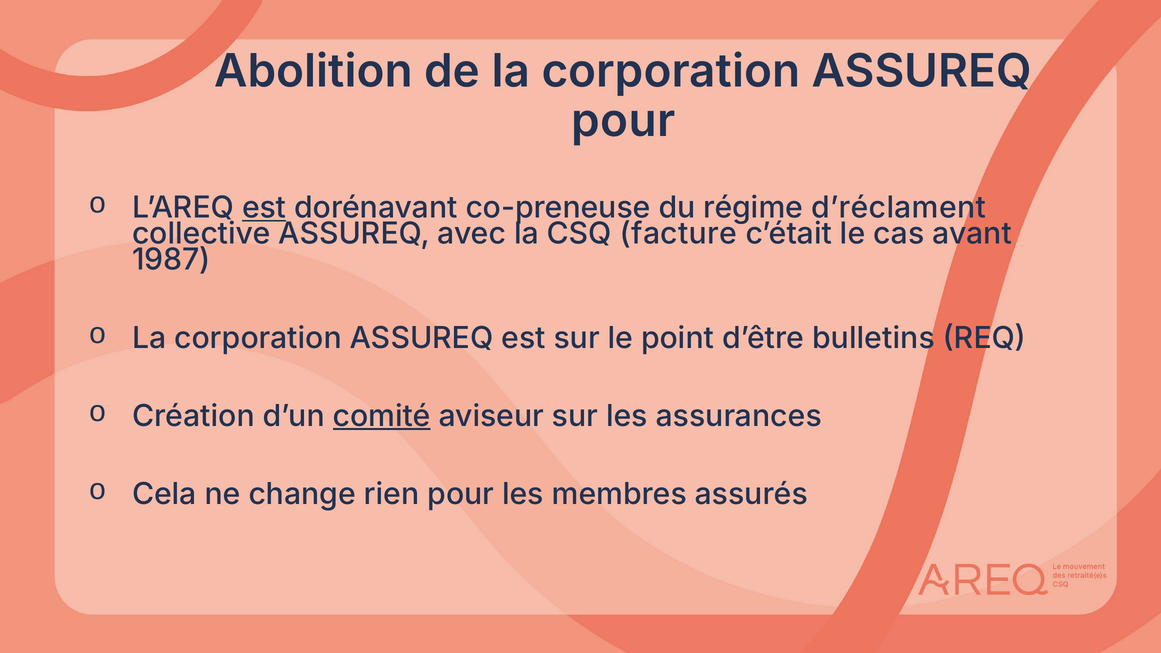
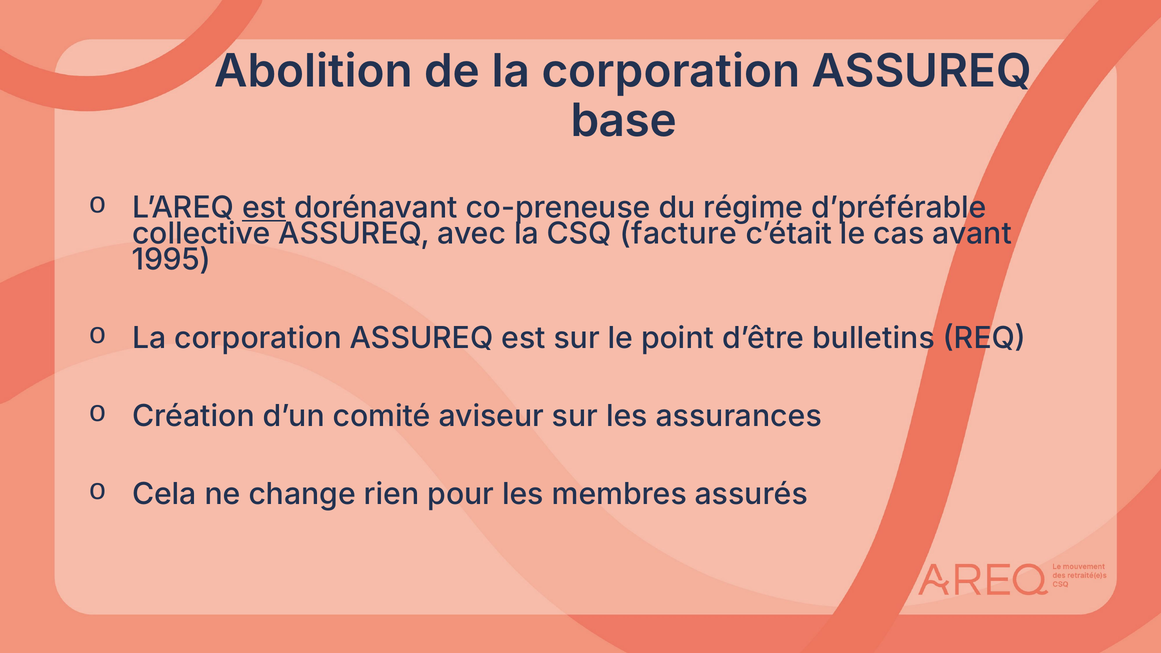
pour at (623, 121): pour -> base
d’réclament: d’réclament -> d’préférable
1987: 1987 -> 1995
comité underline: present -> none
